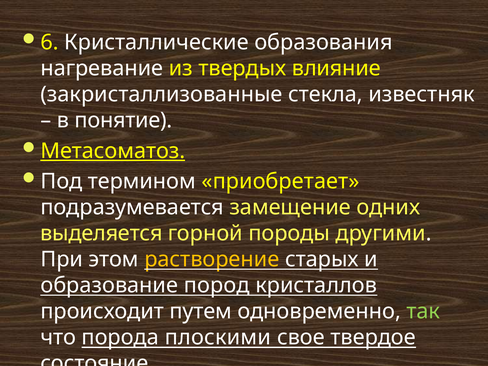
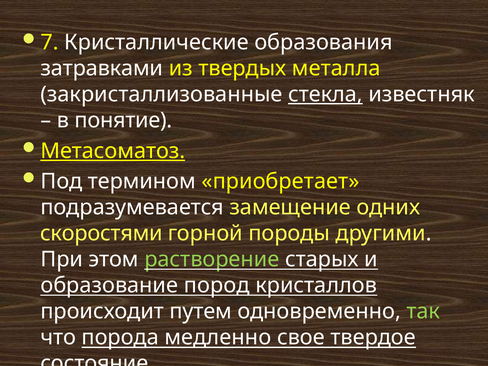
6: 6 -> 7
нагревание: нагревание -> затравками
влияние: влияние -> металла
стекла underline: none -> present
выделяется: выделяется -> скоростями
растворение colour: yellow -> light green
плоскими: плоскими -> медленно
